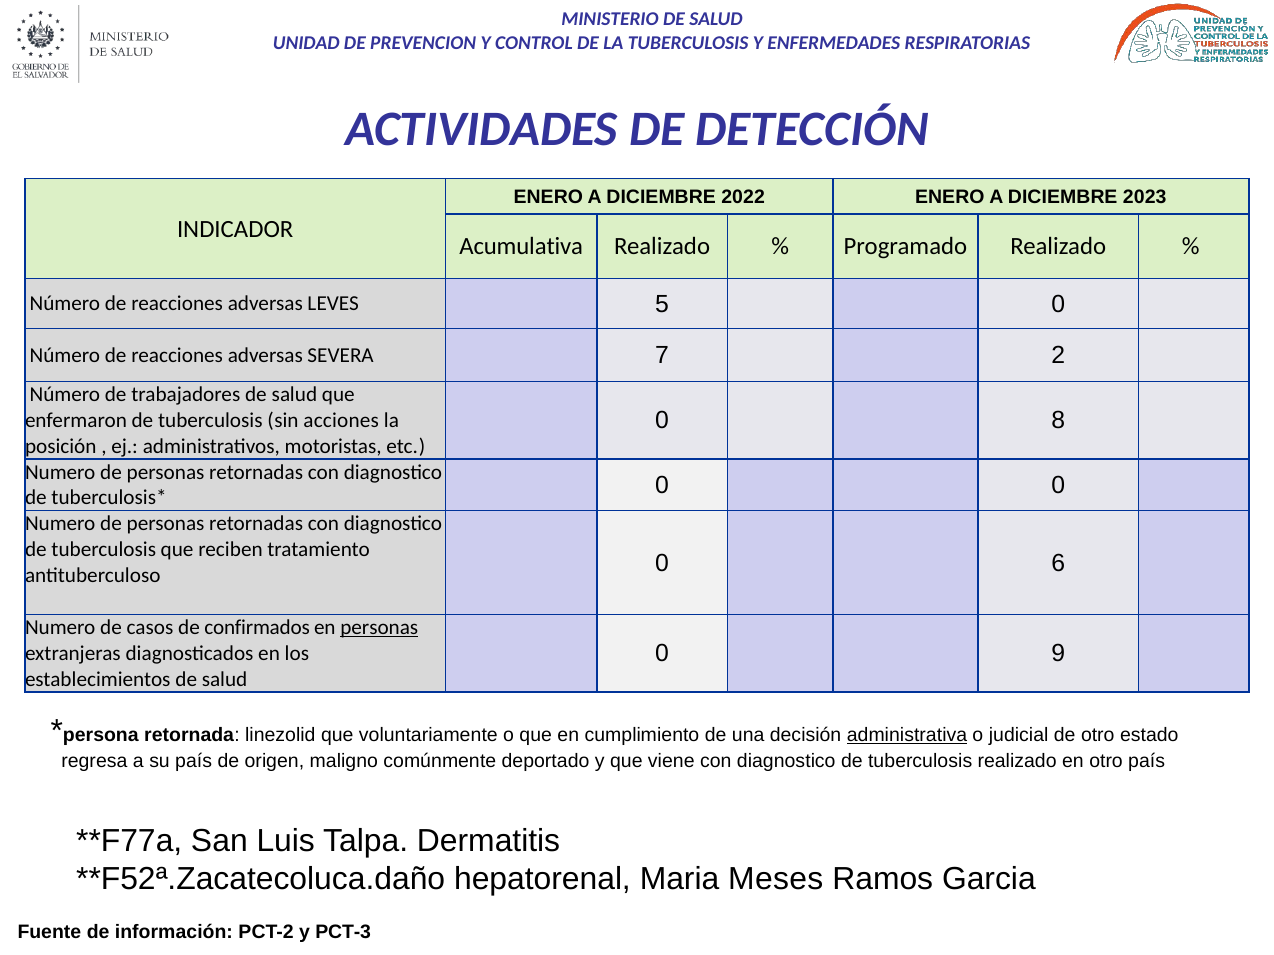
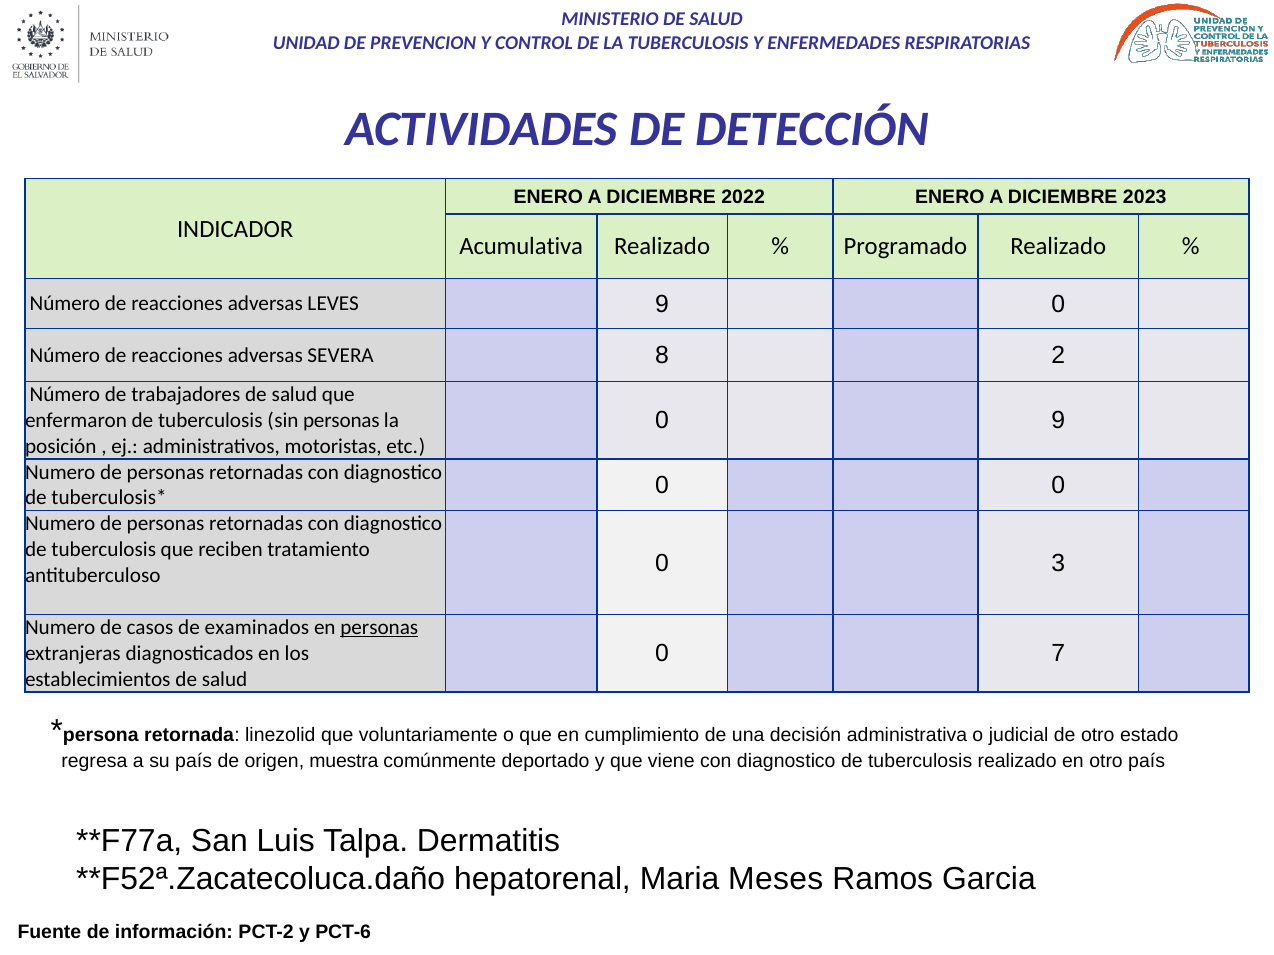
LEVES 5: 5 -> 9
7: 7 -> 8
0 8: 8 -> 9
sin acciones: acciones -> personas
6: 6 -> 3
confirmados: confirmados -> examinados
9: 9 -> 7
administrativa underline: present -> none
maligno: maligno -> muestra
PCT-3: PCT-3 -> PCT-6
